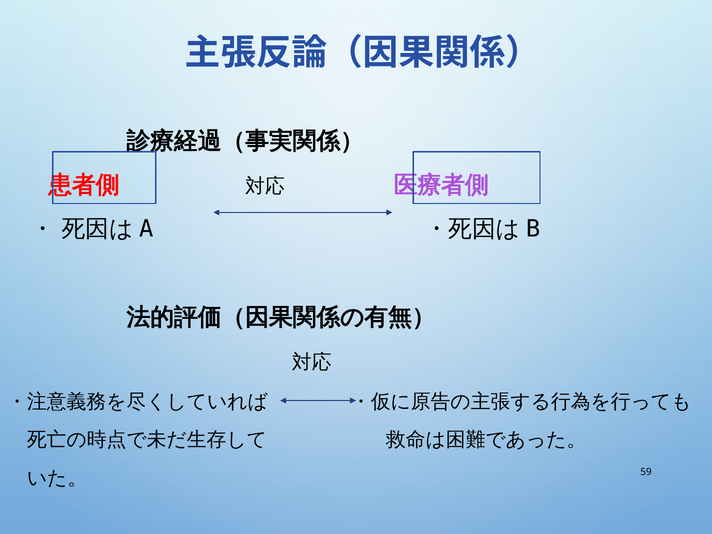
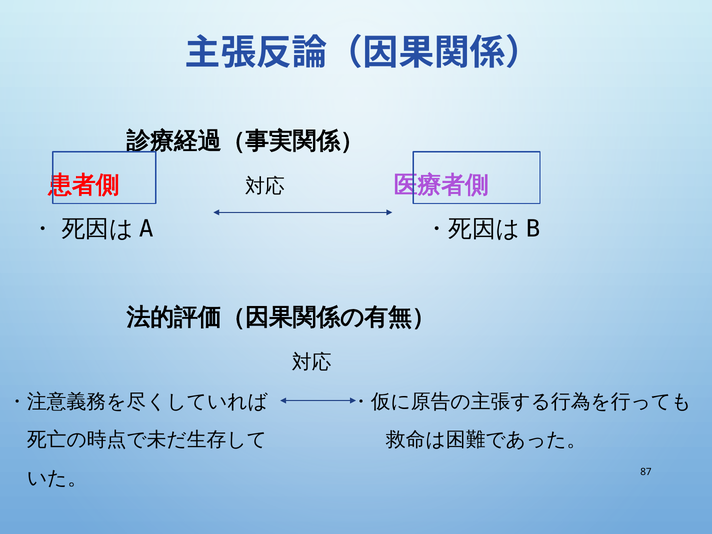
59: 59 -> 87
